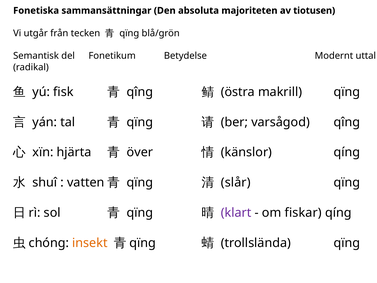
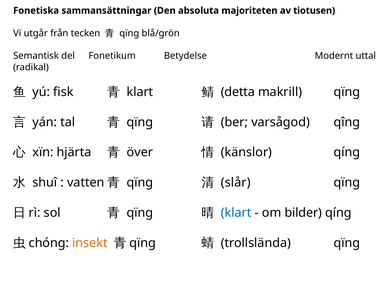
qîng at (140, 92): qîng -> klart
östra: östra -> detta
klart at (236, 212) colour: purple -> blue
fiskar: fiskar -> bilder
